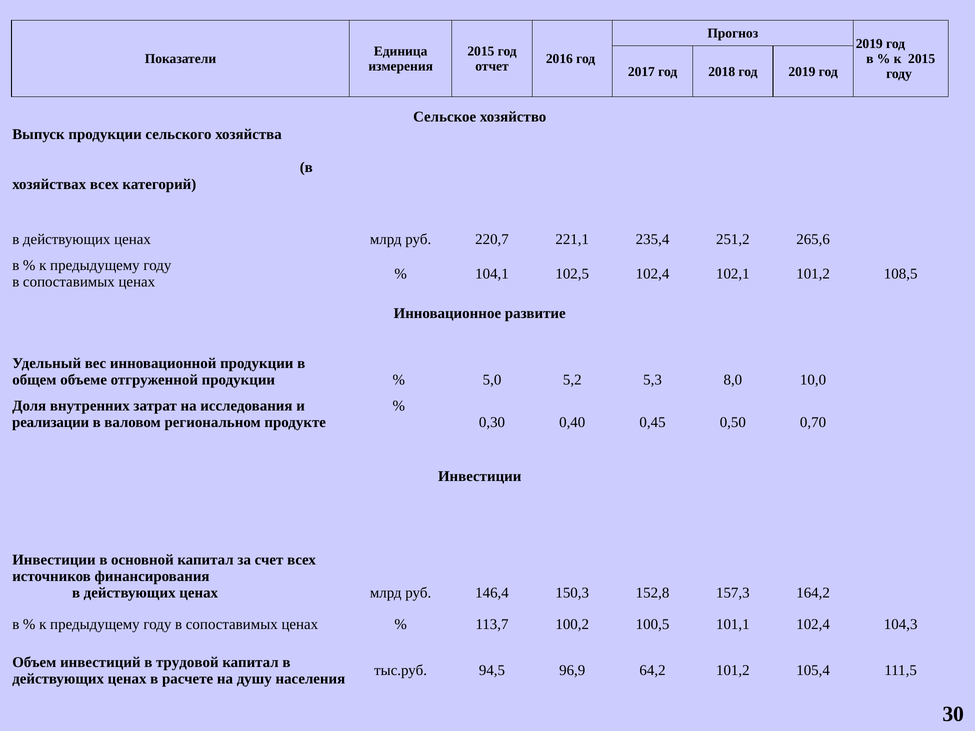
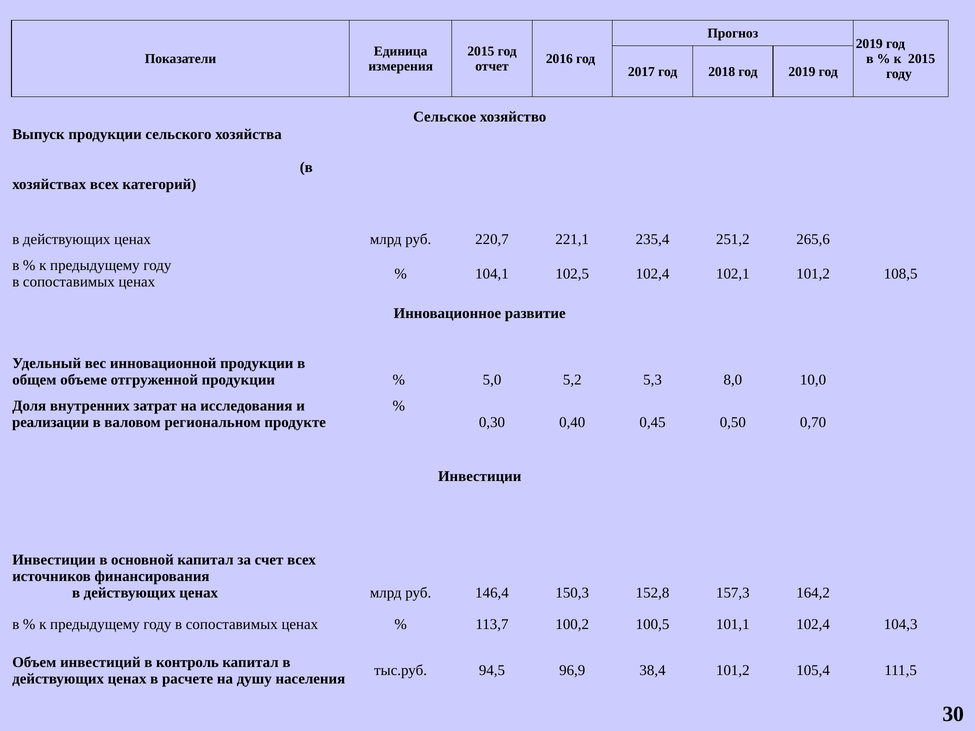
трудовой: трудовой -> контроль
64,2: 64,2 -> 38,4
